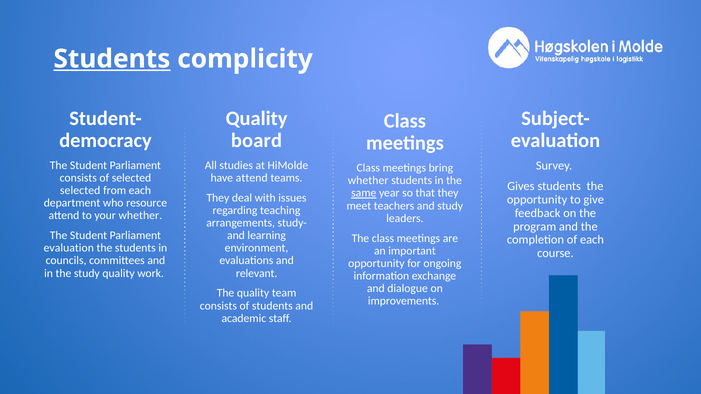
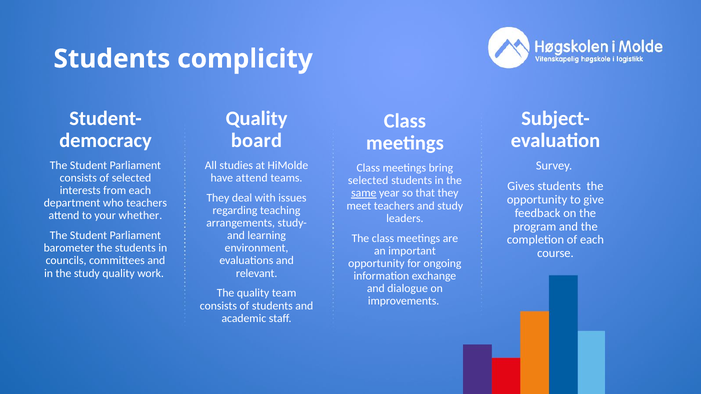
Students at (112, 59) underline: present -> none
whether at (368, 181): whether -> selected
selected at (80, 191): selected -> interests
who resource: resource -> teachers
evaluation at (69, 248): evaluation -> barometer
